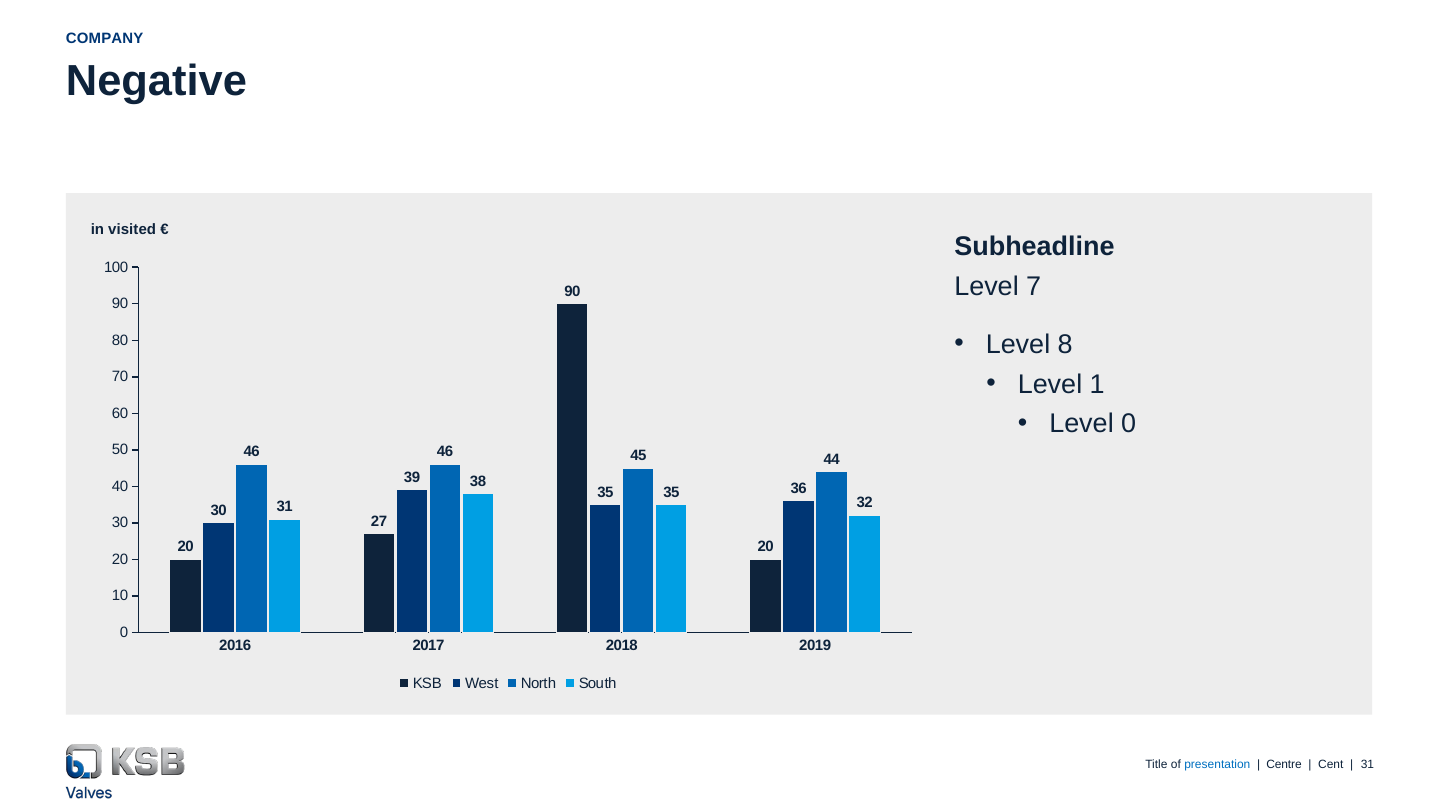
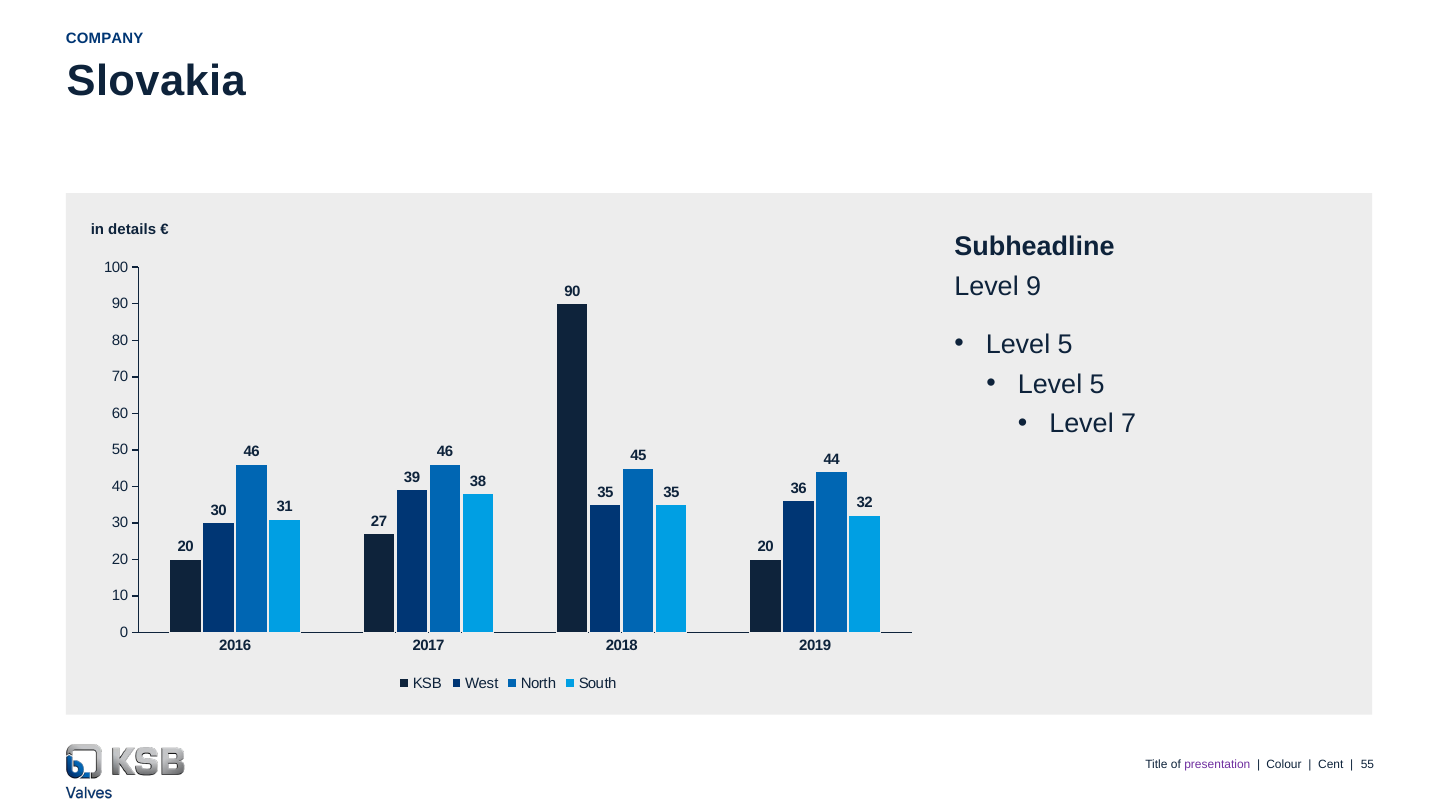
Negative: Negative -> Slovakia
visited: visited -> details
7: 7 -> 9
8 at (1065, 344): 8 -> 5
1 at (1097, 384): 1 -> 5
Level 0: 0 -> 7
presentation colour: blue -> purple
Centre: Centre -> Colour
31 at (1367, 764): 31 -> 55
